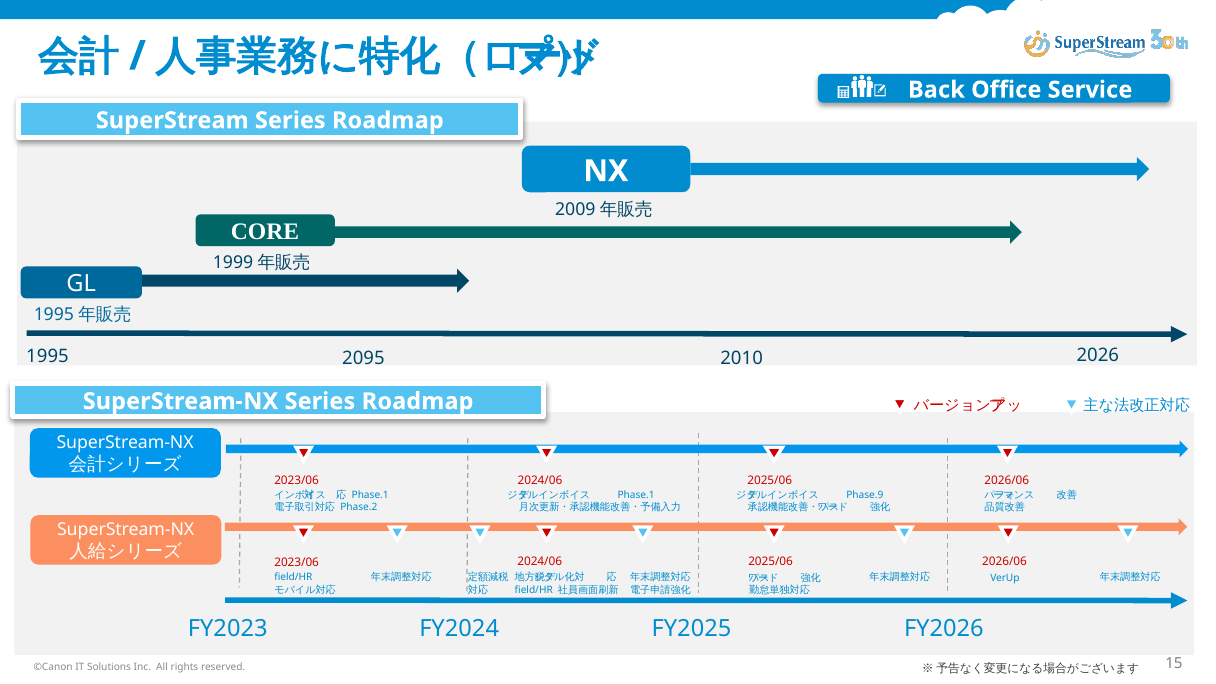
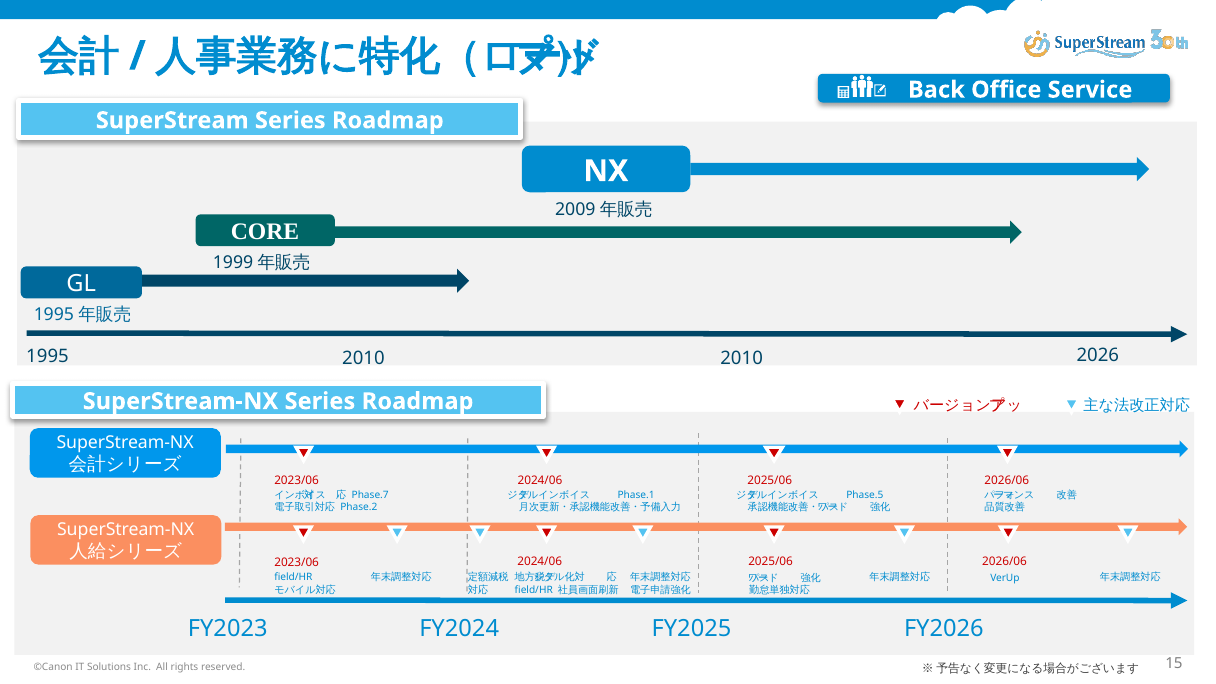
2095 at (363, 359): 2095 -> 2010
Phase.1 at (370, 495): Phase.1 -> Phase.7
Phase.9: Phase.9 -> Phase.5
